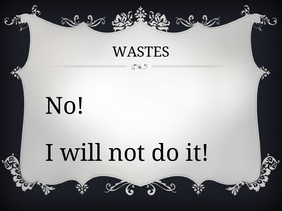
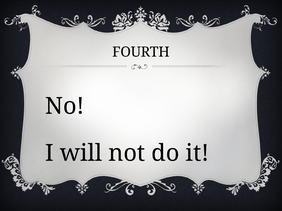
WASTES: WASTES -> FOURTH
